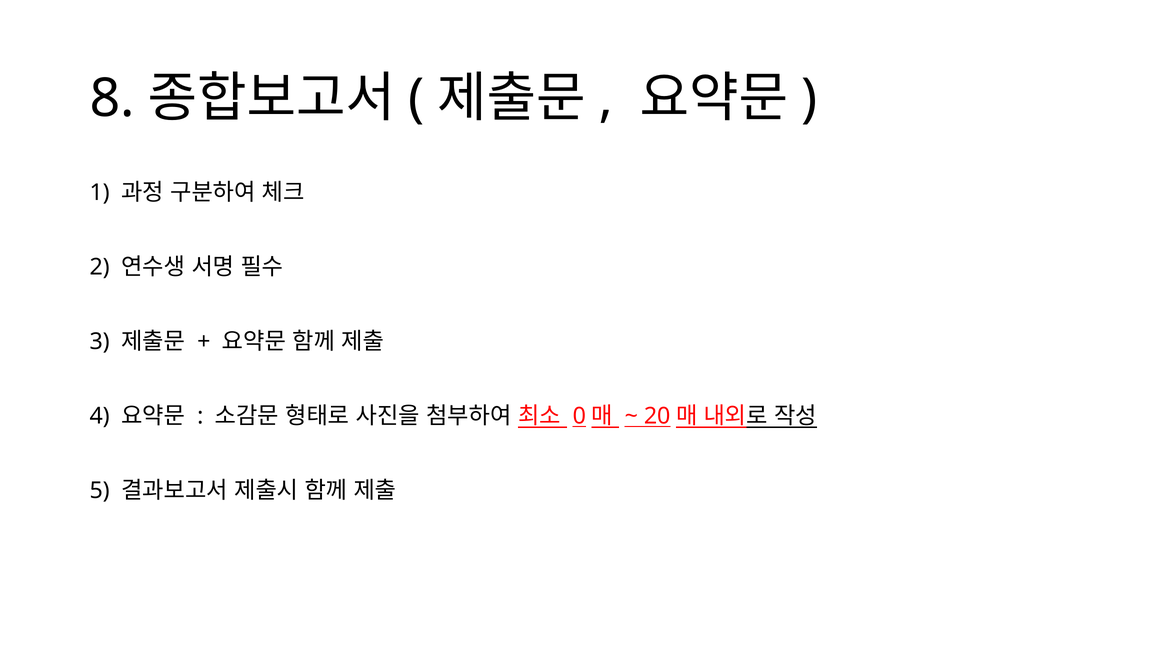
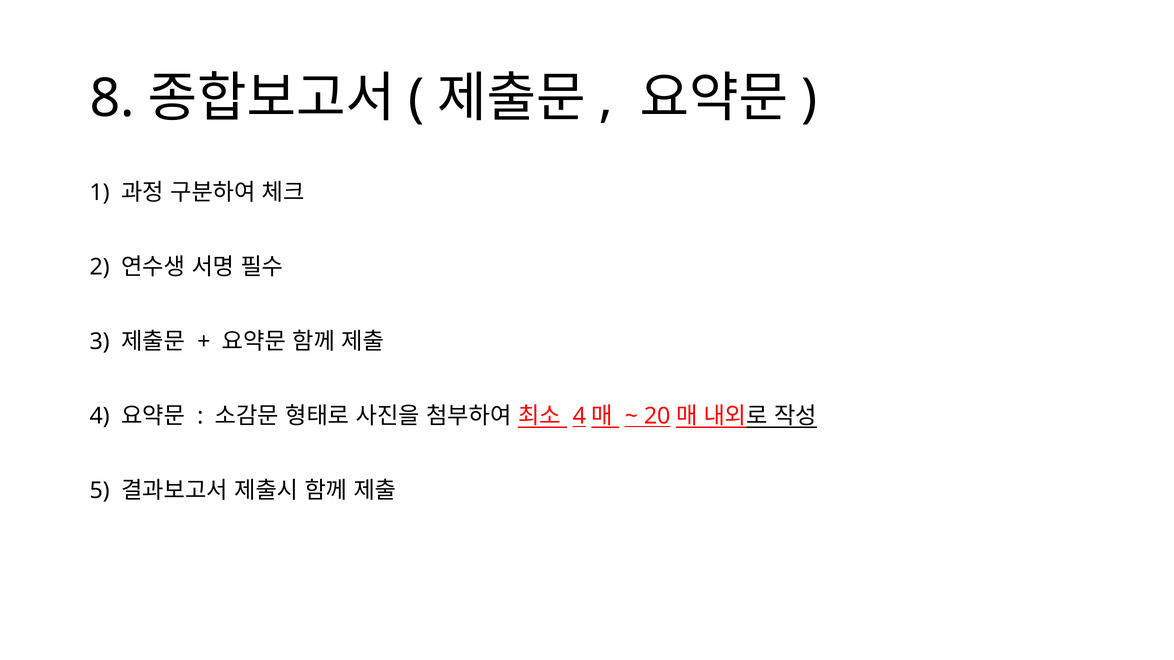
0 at (579, 416): 0 -> 4
